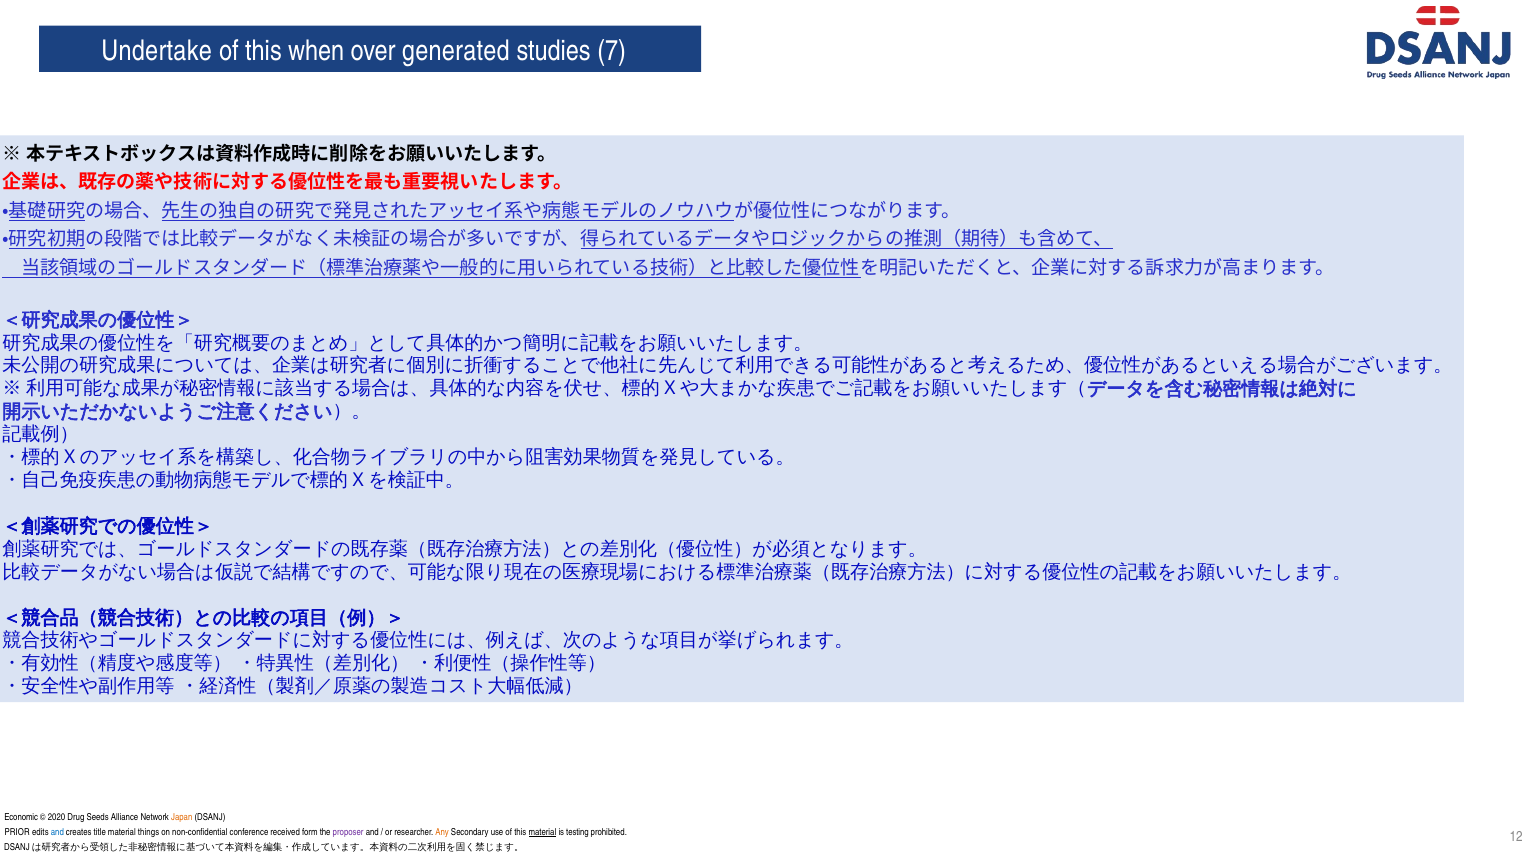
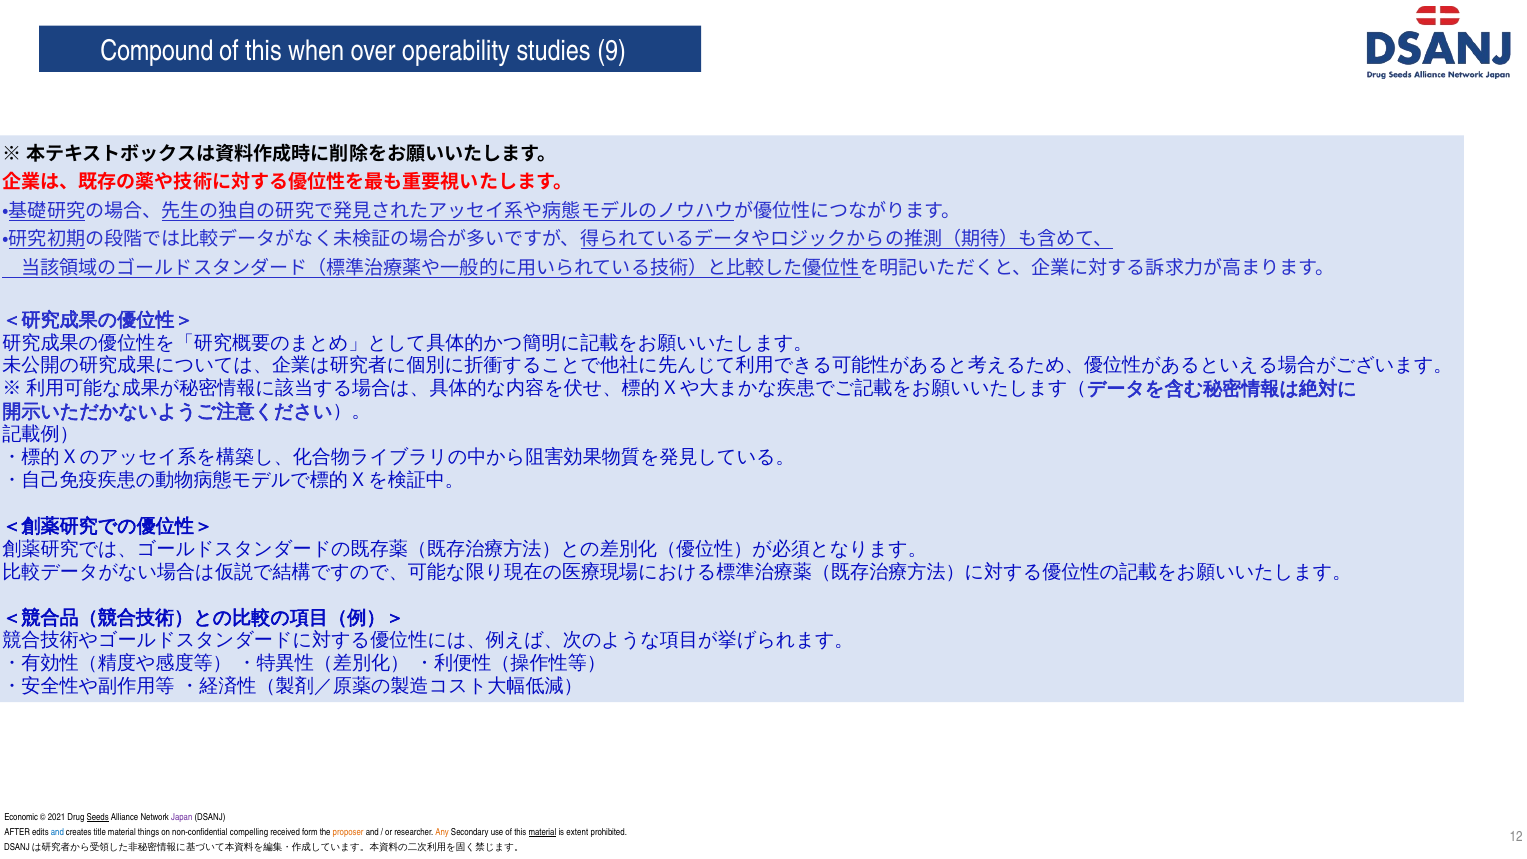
Undertake: Undertake -> Compound
generated: generated -> operability
7: 7 -> 9
2020: 2020 -> 2021
Seeds underline: none -> present
Japan colour: orange -> purple
PRIOR: PRIOR -> AFTER
conference: conference -> compelling
proposer colour: purple -> orange
testing: testing -> extent
